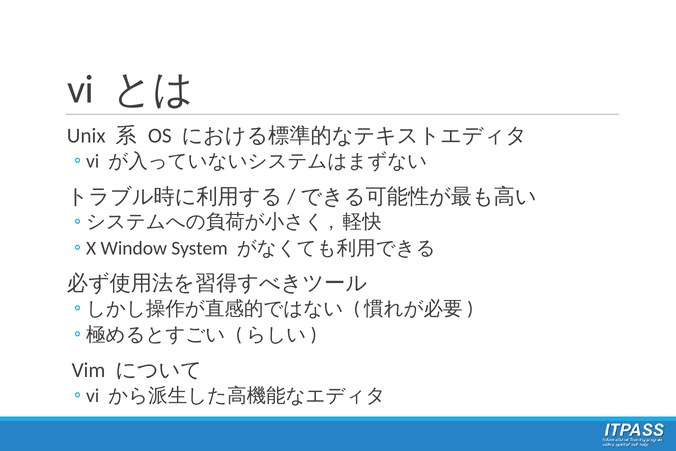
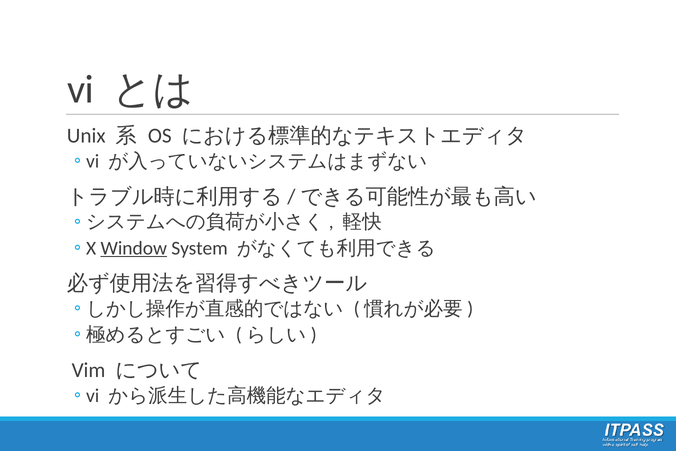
Window underline: none -> present
